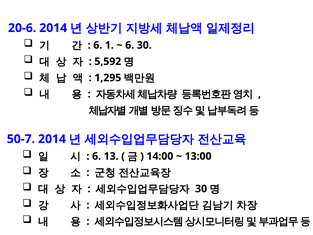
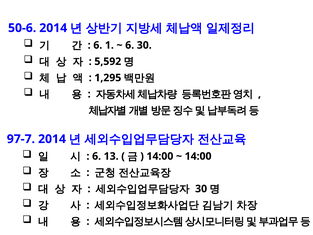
20-6: 20-6 -> 50-6
50-7: 50-7 -> 97-7
13:00 at (198, 156): 13:00 -> 14:00
